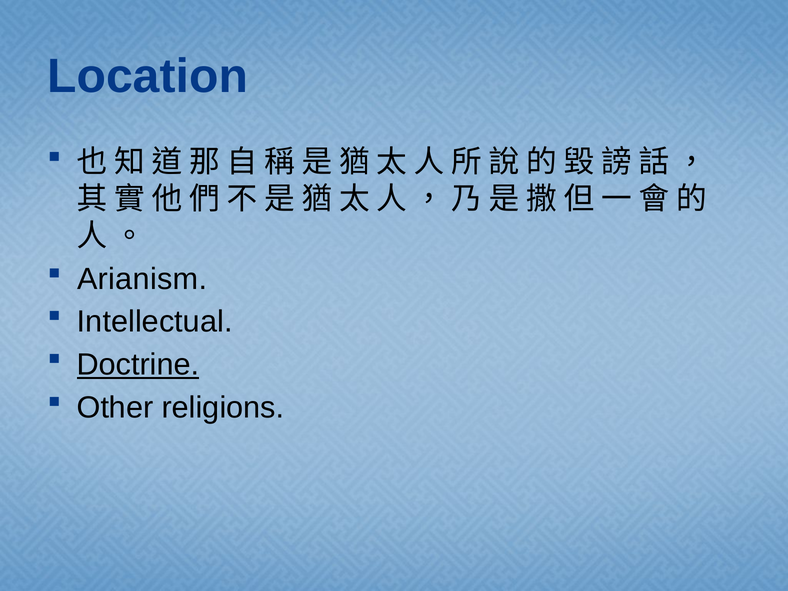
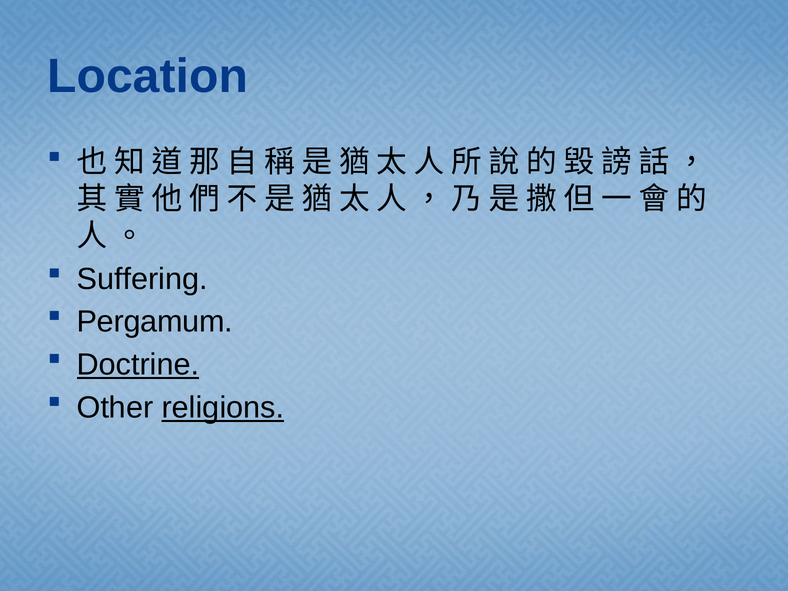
Arianism: Arianism -> Suffering
Intellectual: Intellectual -> Pergamum
religions underline: none -> present
